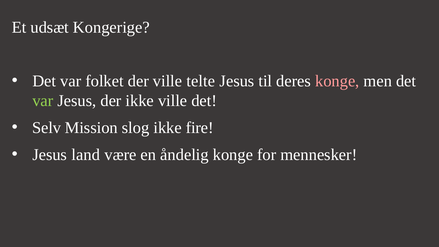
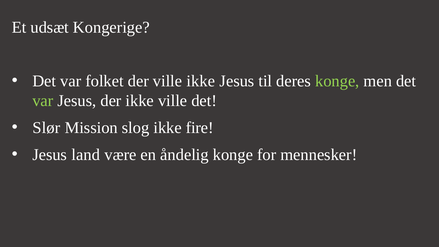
ville telte: telte -> ikke
konge at (337, 81) colour: pink -> light green
Selv: Selv -> Slør
